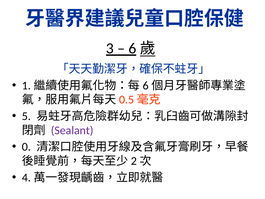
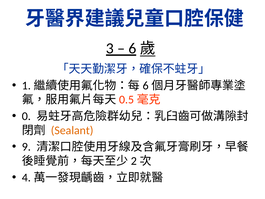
5: 5 -> 0
Sealant colour: purple -> orange
0: 0 -> 9
